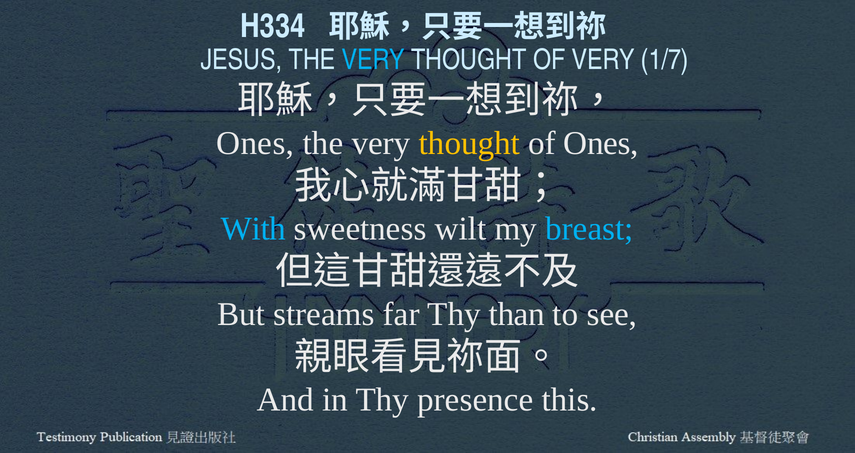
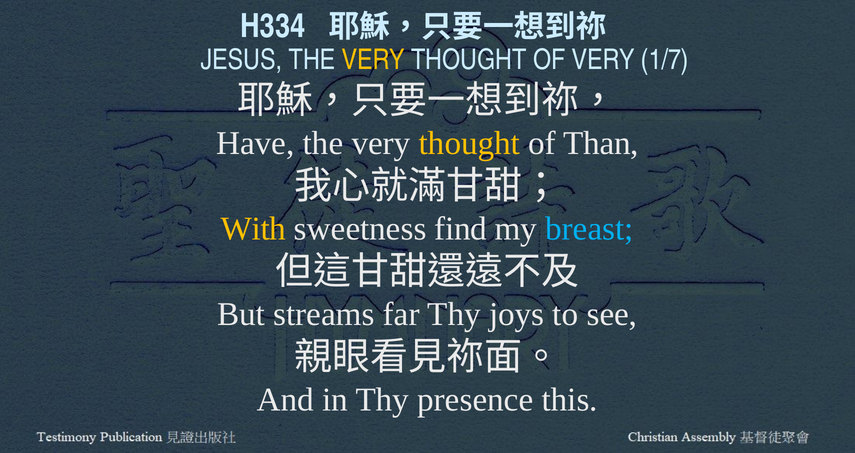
VERY at (373, 60) colour: light blue -> yellow
Ones at (255, 143): Ones -> Have
of Ones: Ones -> Than
With colour: light blue -> yellow
wilt: wilt -> find
than: than -> joys
